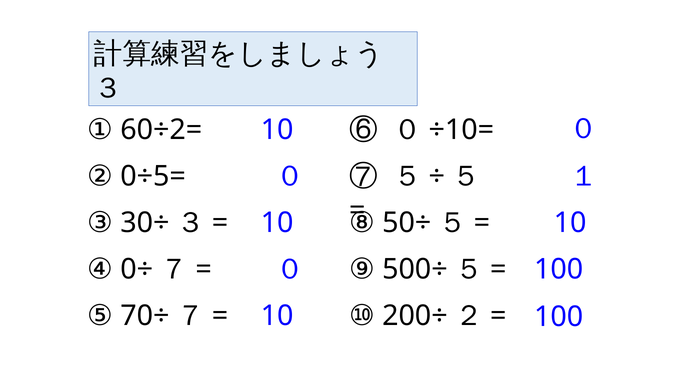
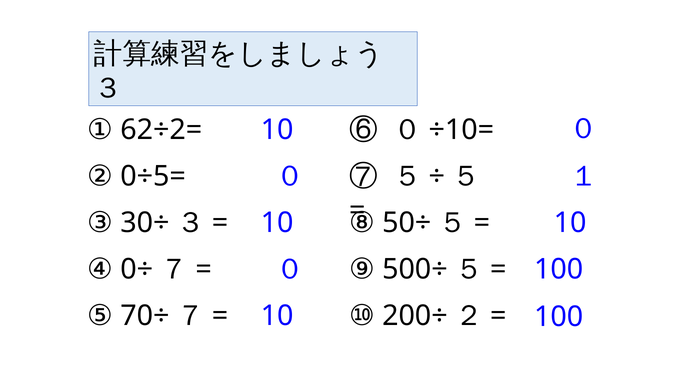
60÷2=: 60÷2= -> 62÷2=
